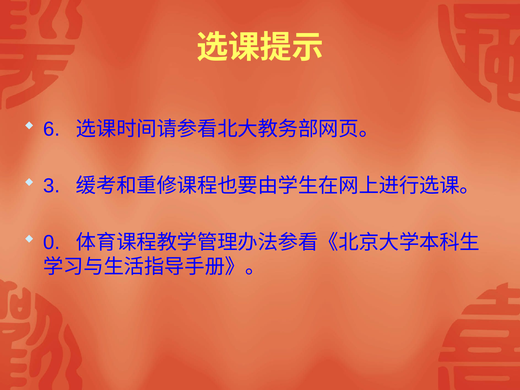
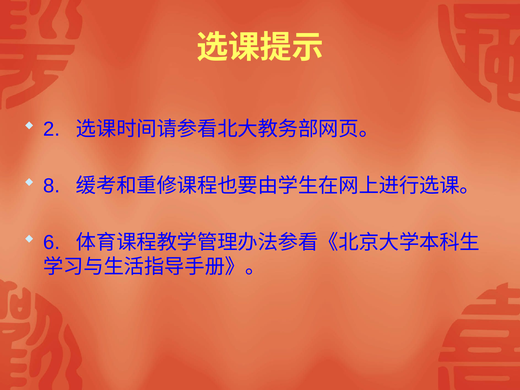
6: 6 -> 2
3: 3 -> 8
0: 0 -> 6
